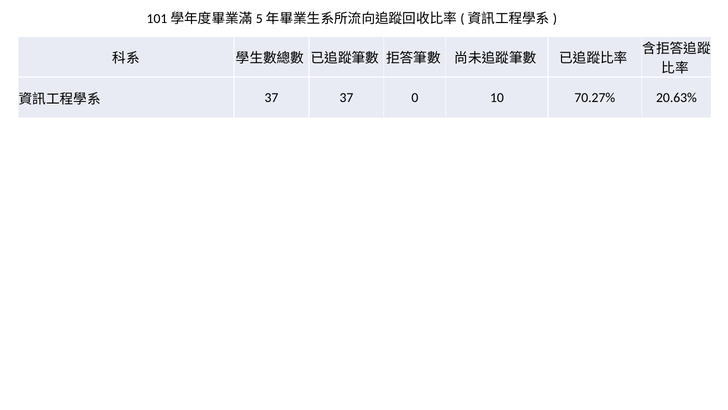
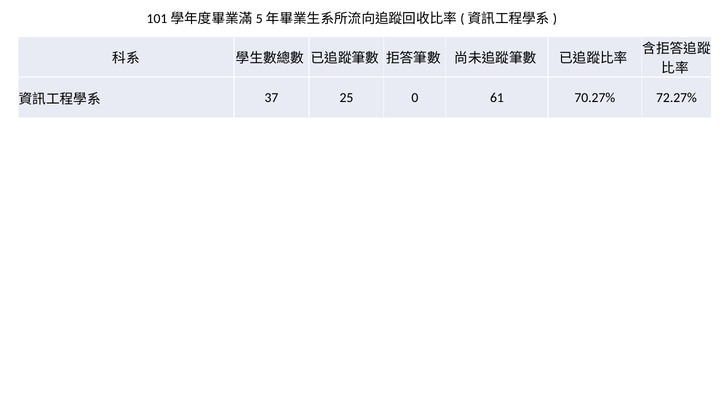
37 37: 37 -> 25
10: 10 -> 61
20.63%: 20.63% -> 72.27%
